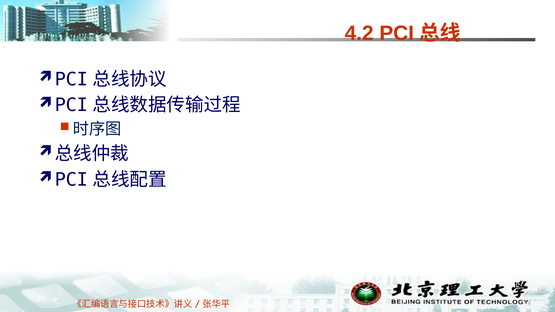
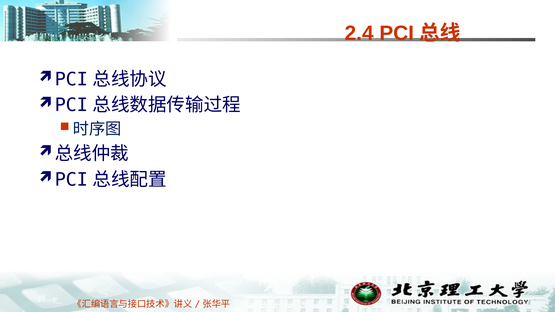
4.2: 4.2 -> 2.4
